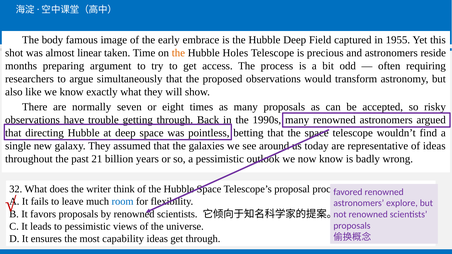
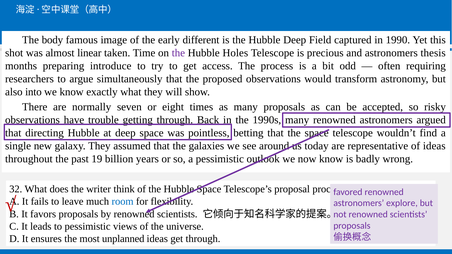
embrace: embrace -> different
1955: 1955 -> 1990
the at (178, 53) colour: orange -> purple
reside: reside -> thesis
argument: argument -> introduce
like: like -> into
21: 21 -> 19
capability: capability -> unplanned
